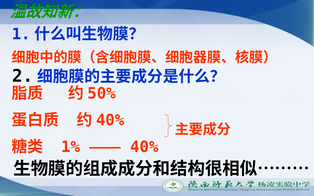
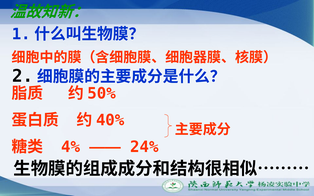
1%: 1% -> 4%
40%: 40% -> 24%
